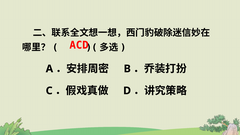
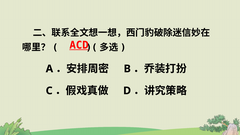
ACD underline: none -> present
